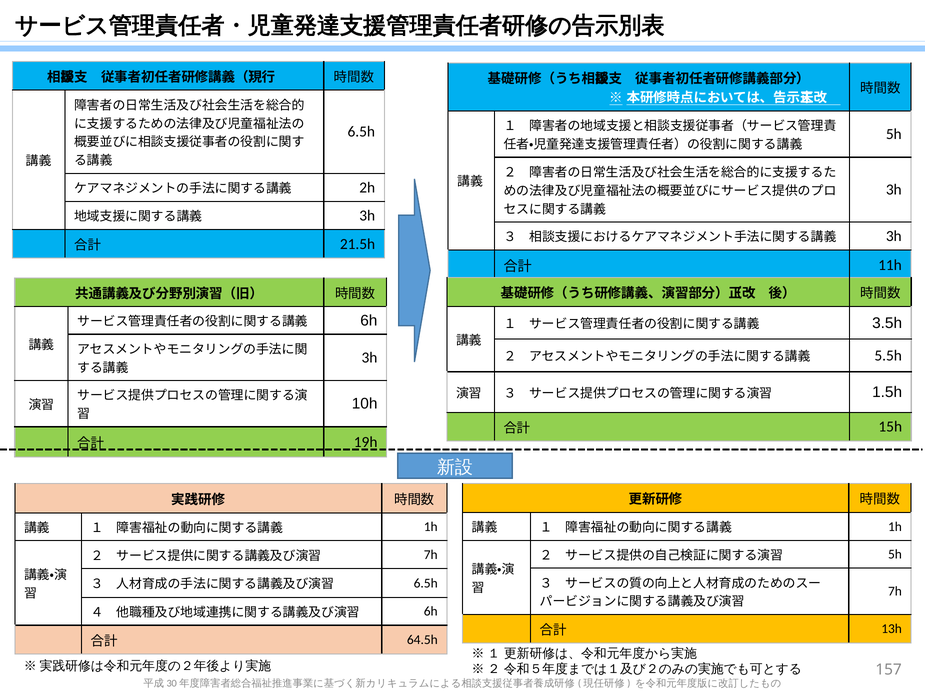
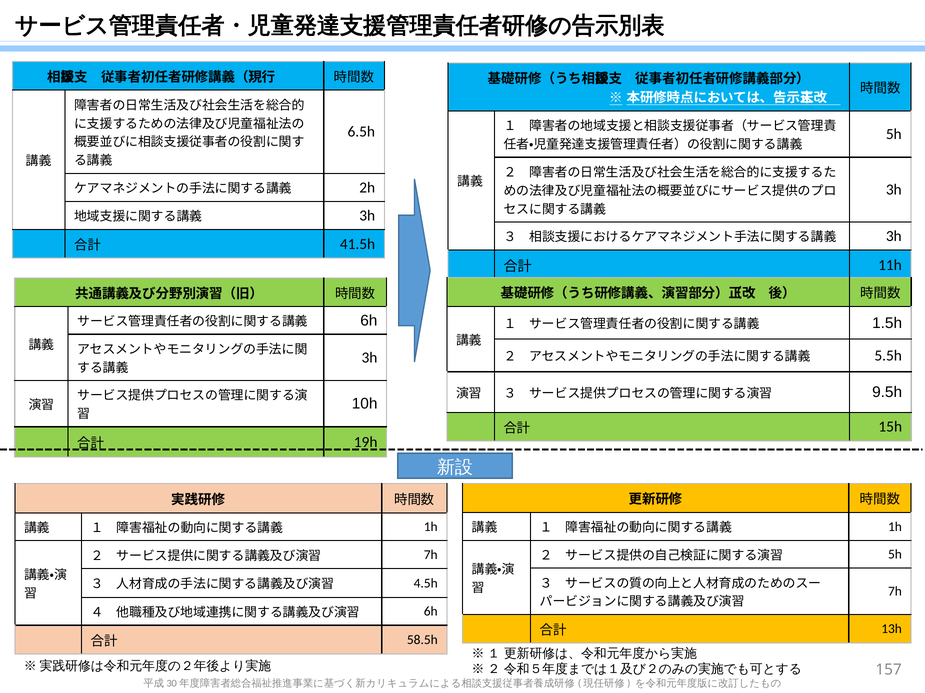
21.5h: 21.5h -> 41.5h
3.5h: 3.5h -> 1.5h
1.5h: 1.5h -> 9.5h
6.5h at (426, 584): 6.5h -> 4.5h
64.5h: 64.5h -> 58.5h
